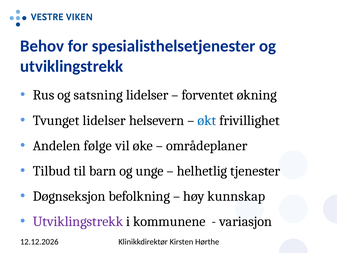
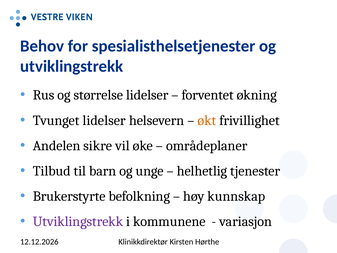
satsning: satsning -> størrelse
økt colour: blue -> orange
følge: følge -> sikre
Døgnseksjon: Døgnseksjon -> Brukerstyrte
